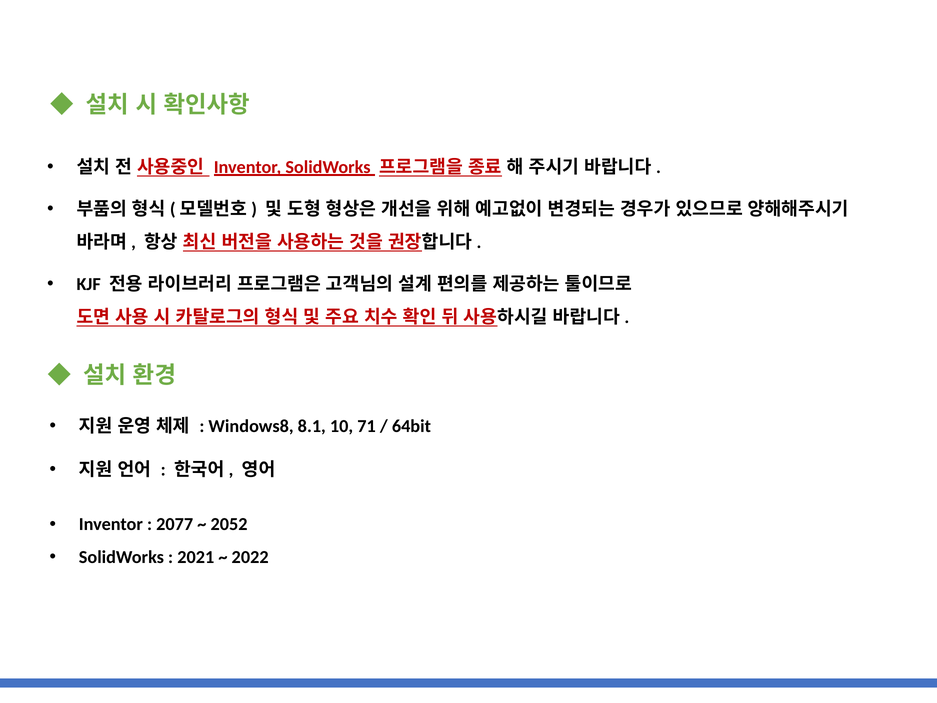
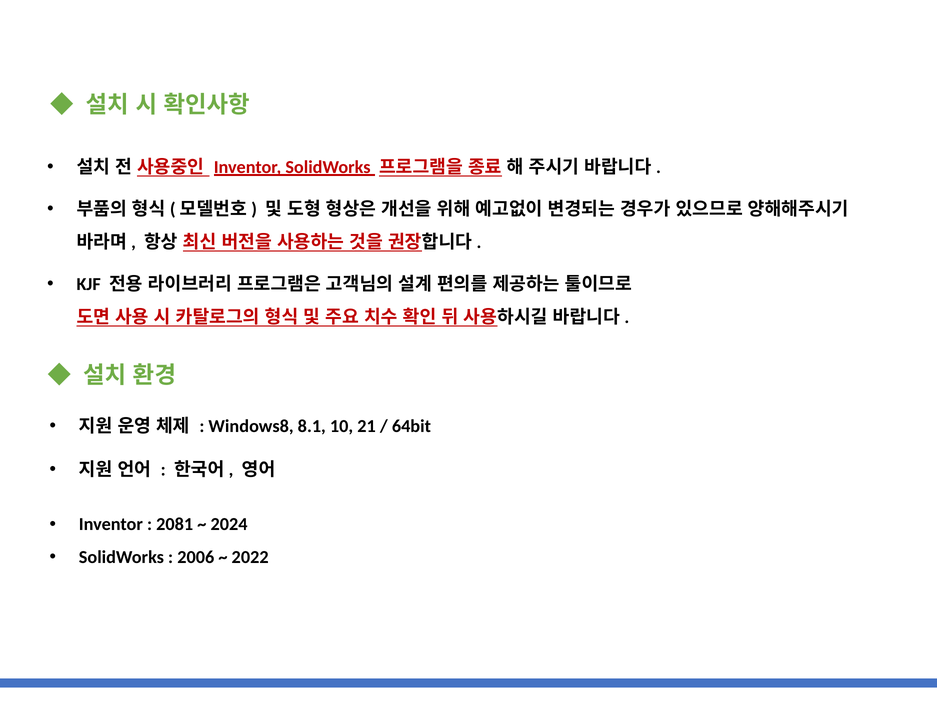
71: 71 -> 21
2077: 2077 -> 2081
2052: 2052 -> 2024
2021: 2021 -> 2006
